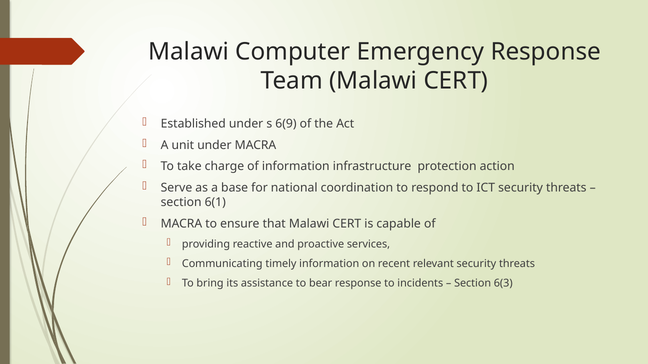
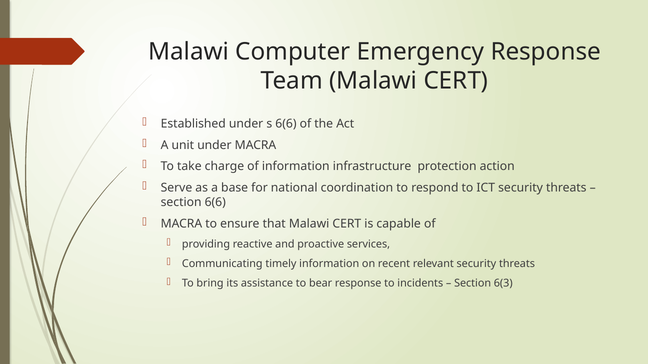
s 6(9: 6(9 -> 6(6
section 6(1: 6(1 -> 6(6
